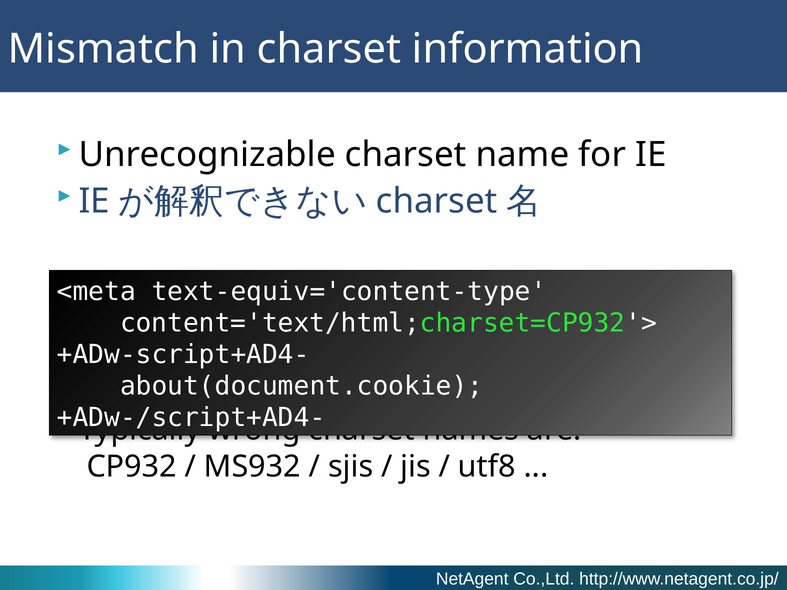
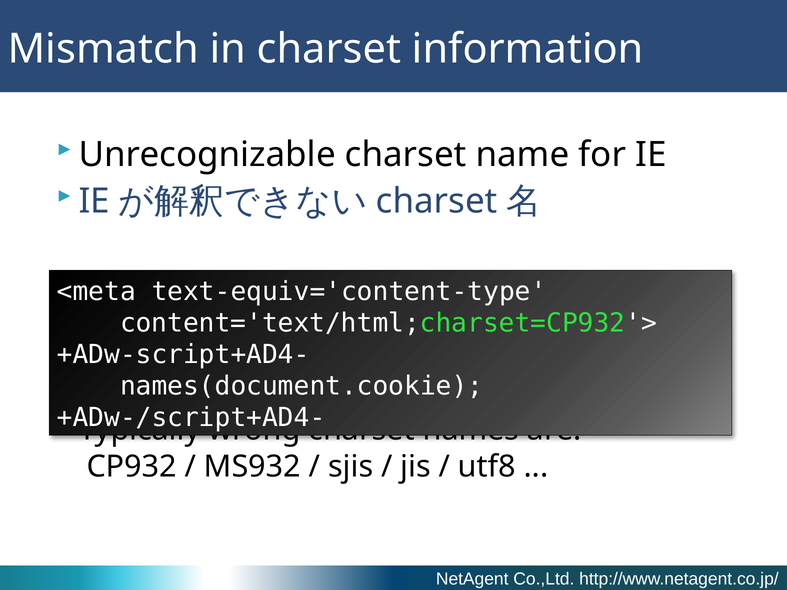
about(document.cookie: about(document.cookie -> names(document.cookie
